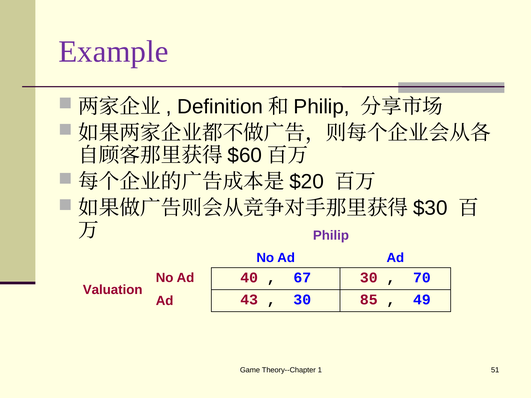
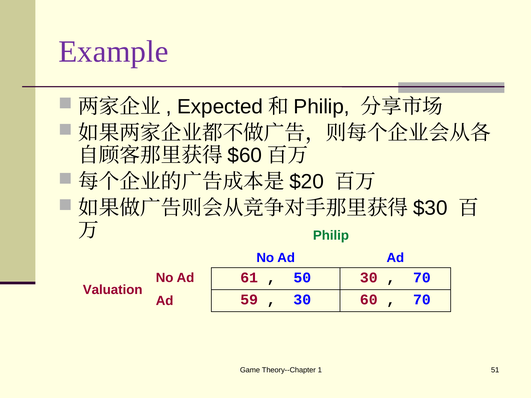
Definition: Definition -> Expected
Philip at (331, 236) colour: purple -> green
40: 40 -> 61
67: 67 -> 50
43: 43 -> 59
85: 85 -> 60
49 at (422, 300): 49 -> 70
